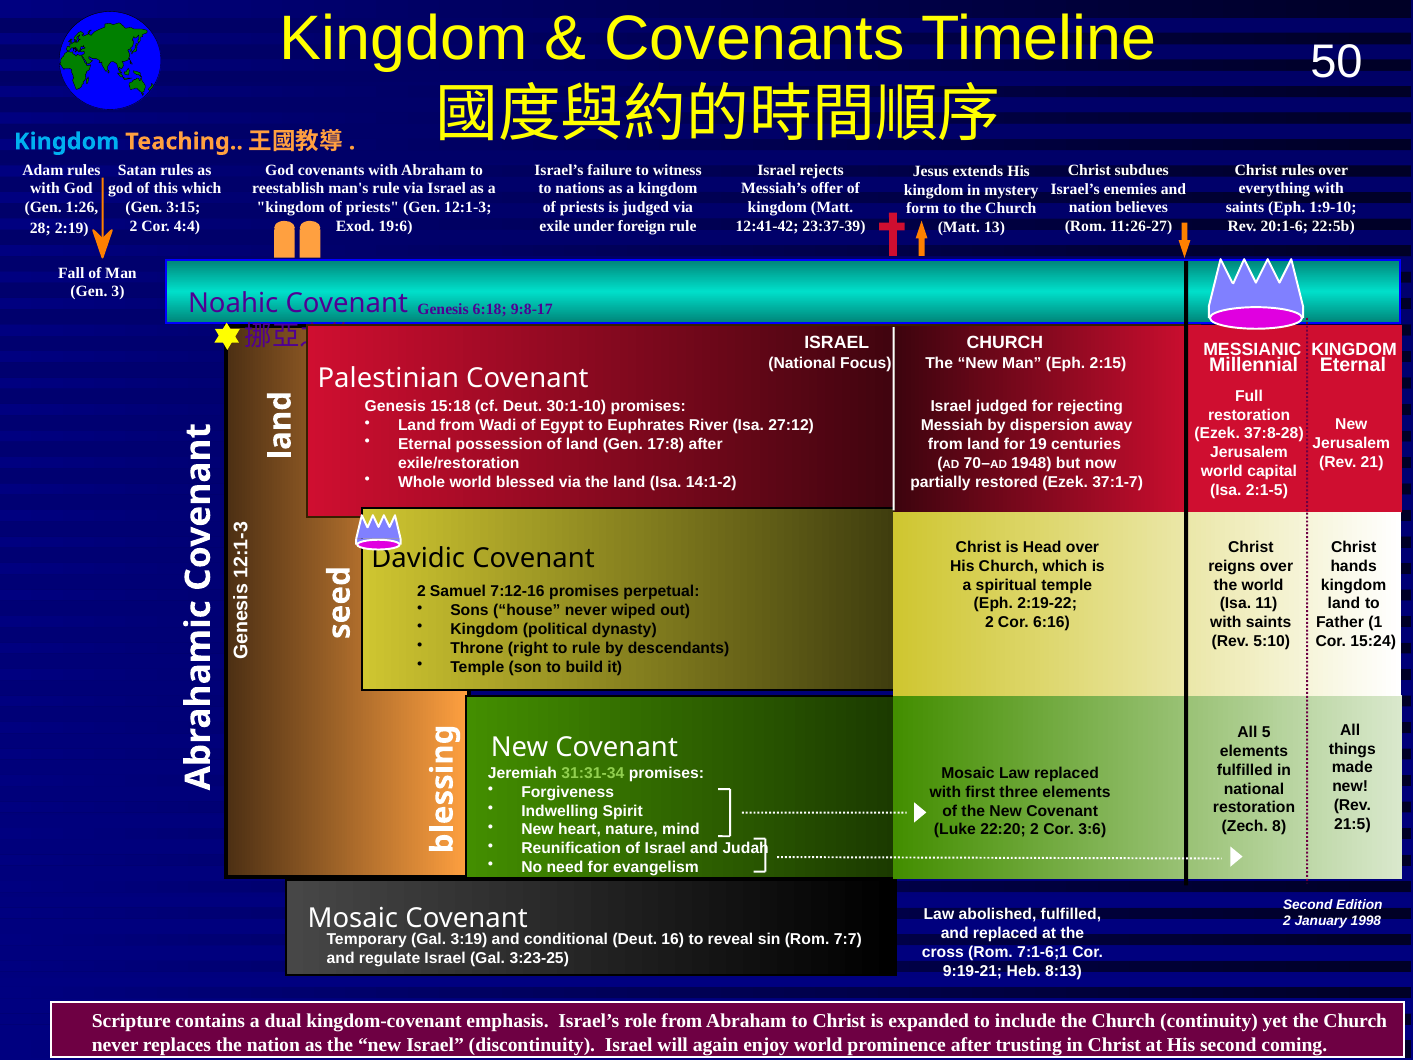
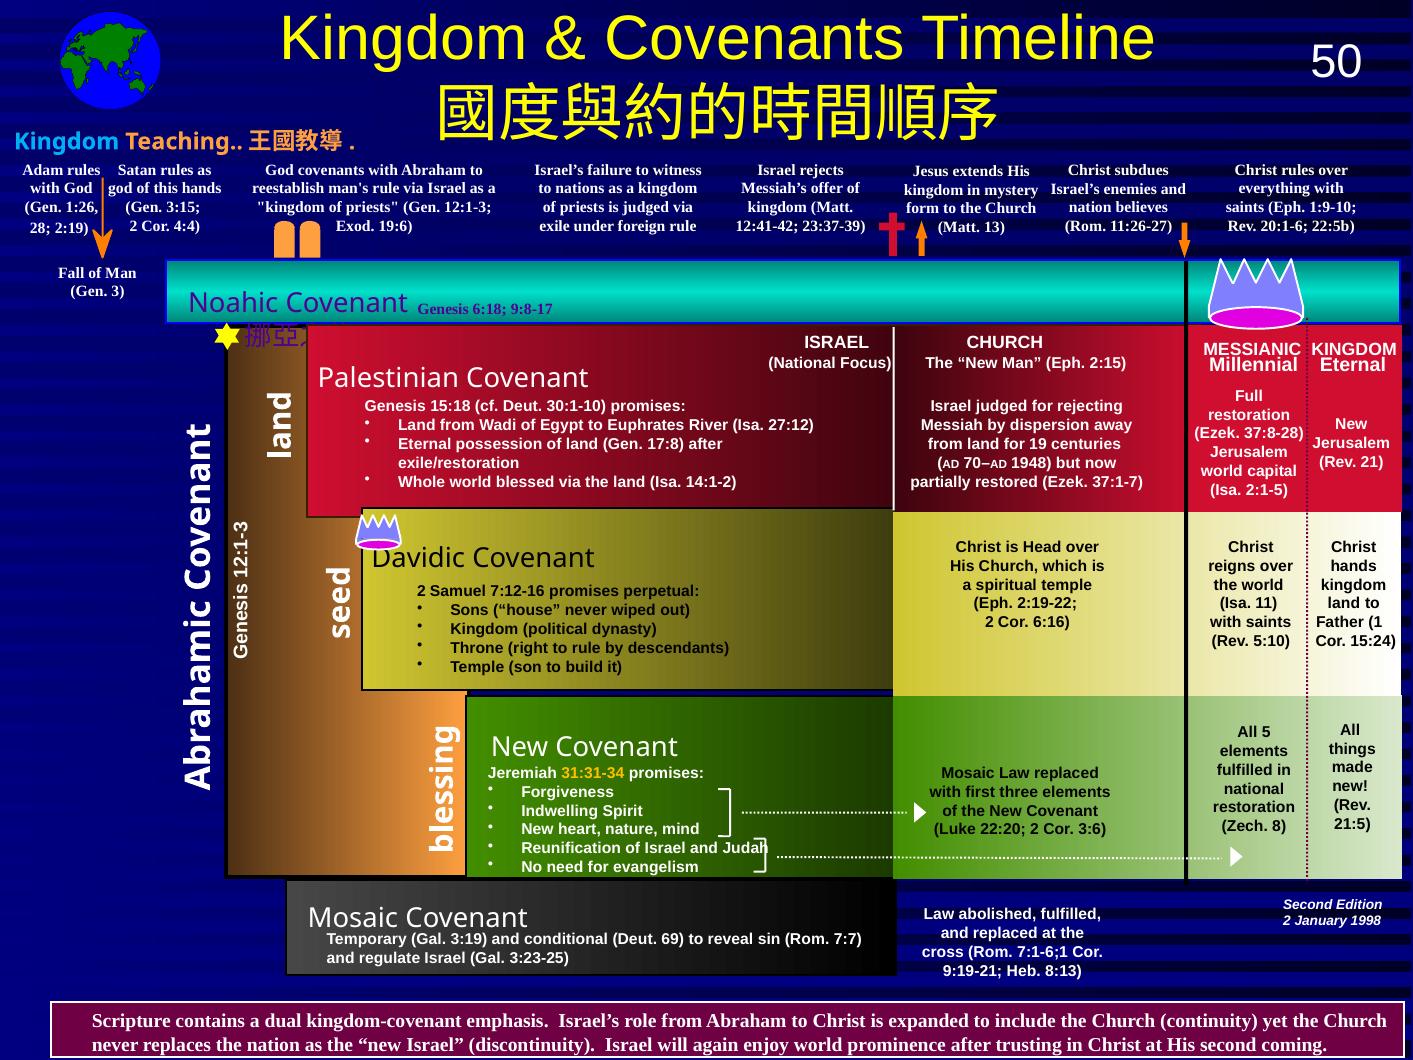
this which: which -> hands
31:31-34 colour: light green -> yellow
16: 16 -> 69
